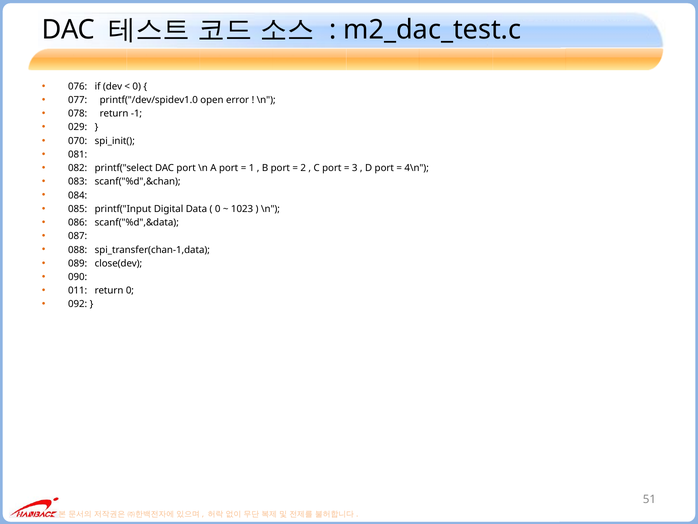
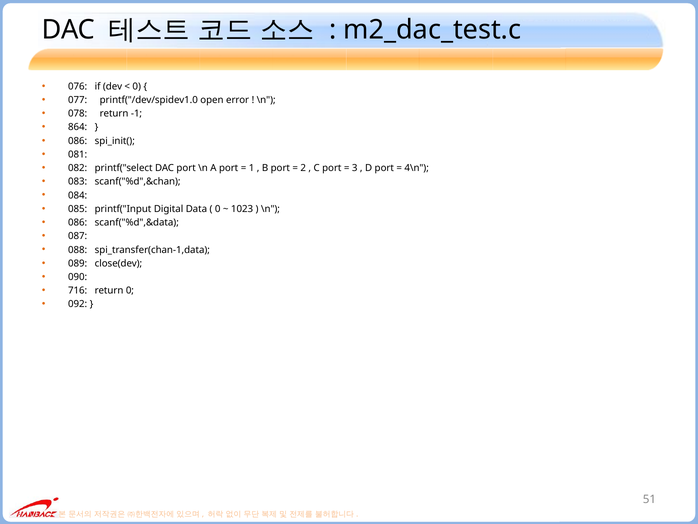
029: 029 -> 864
070 at (78, 141): 070 -> 086
011: 011 -> 716
